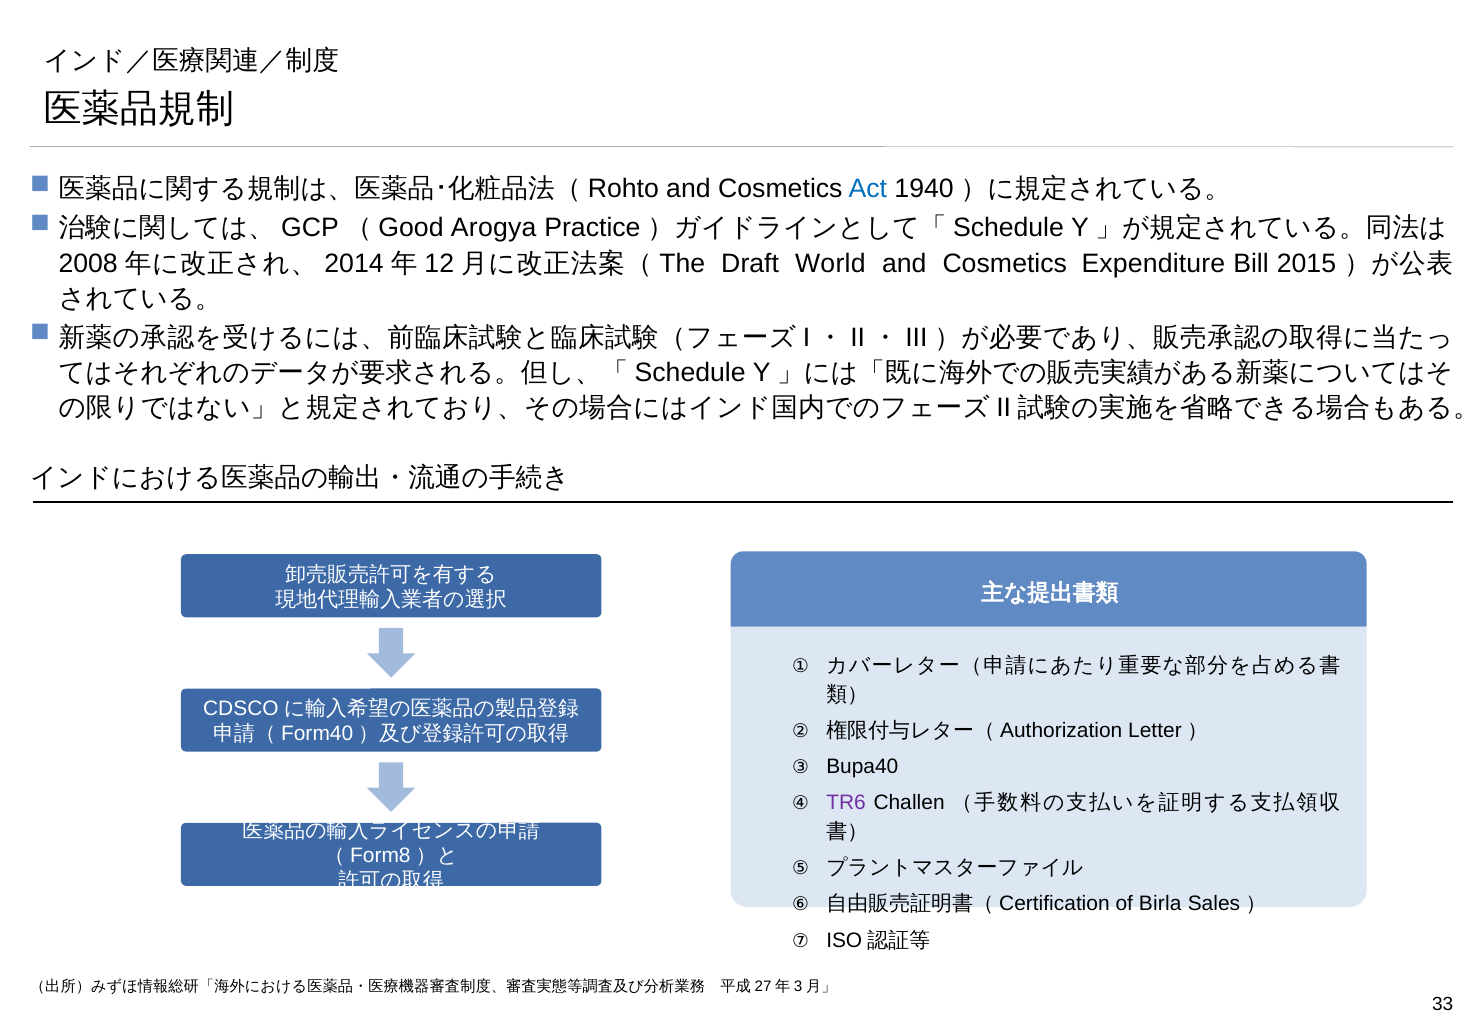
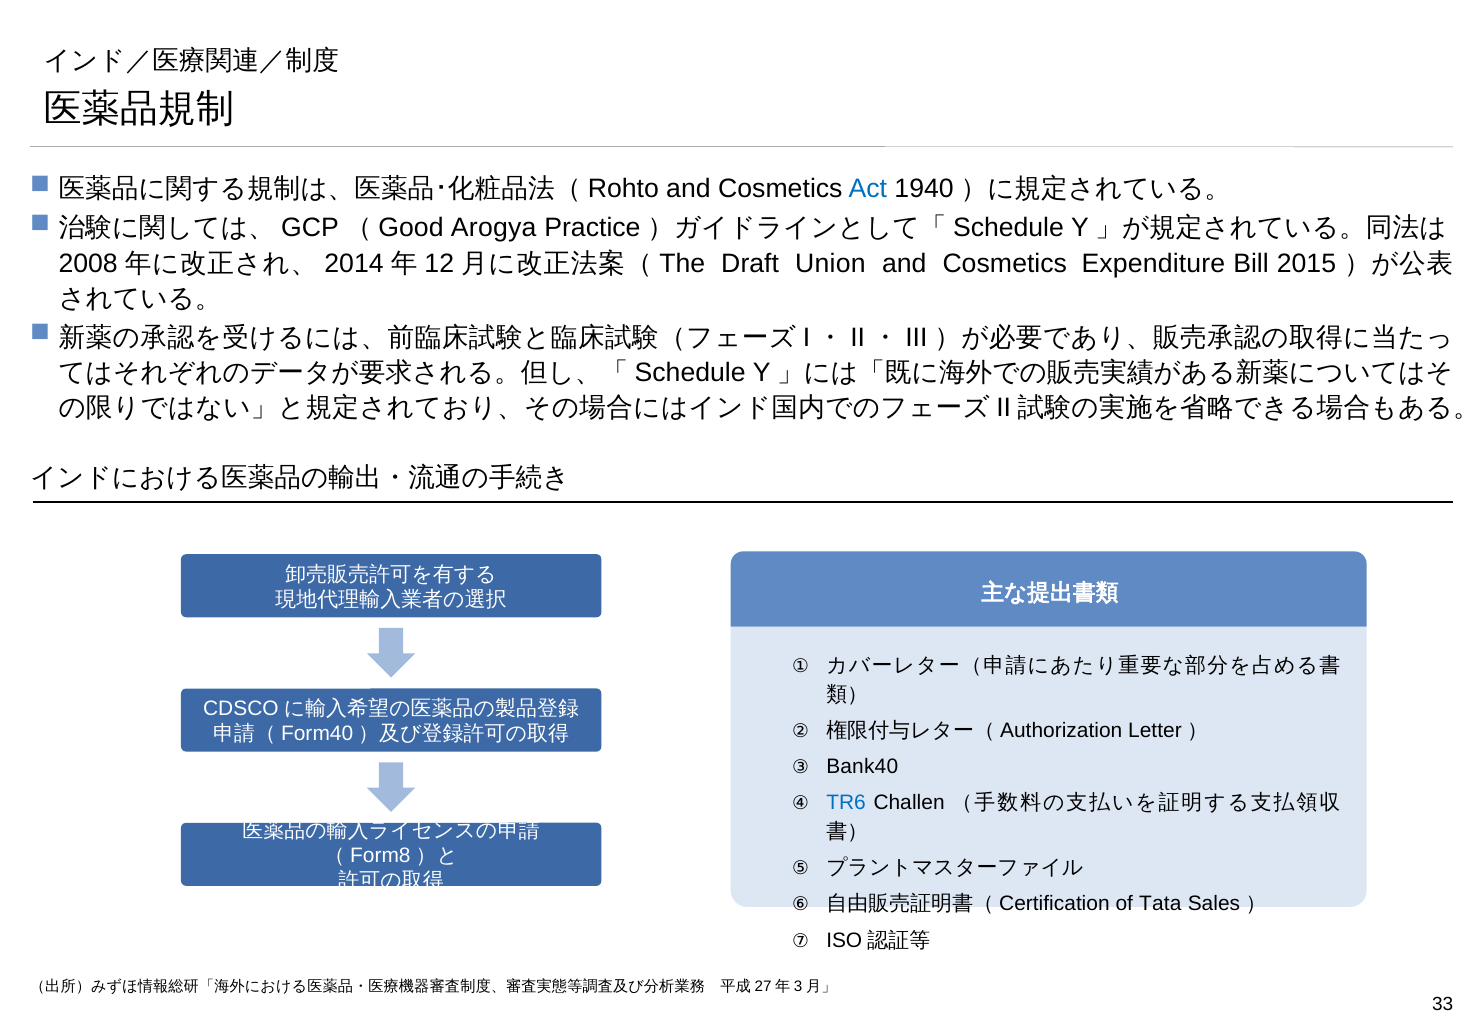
World: World -> Union
Bupa40: Bupa40 -> Bank40
TR6 colour: purple -> blue
Birla: Birla -> Tata
